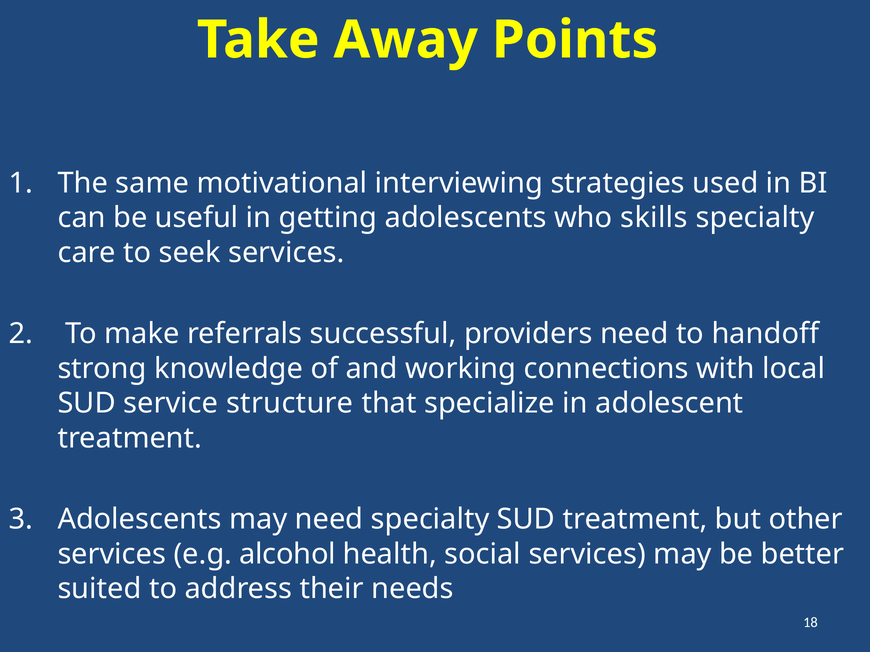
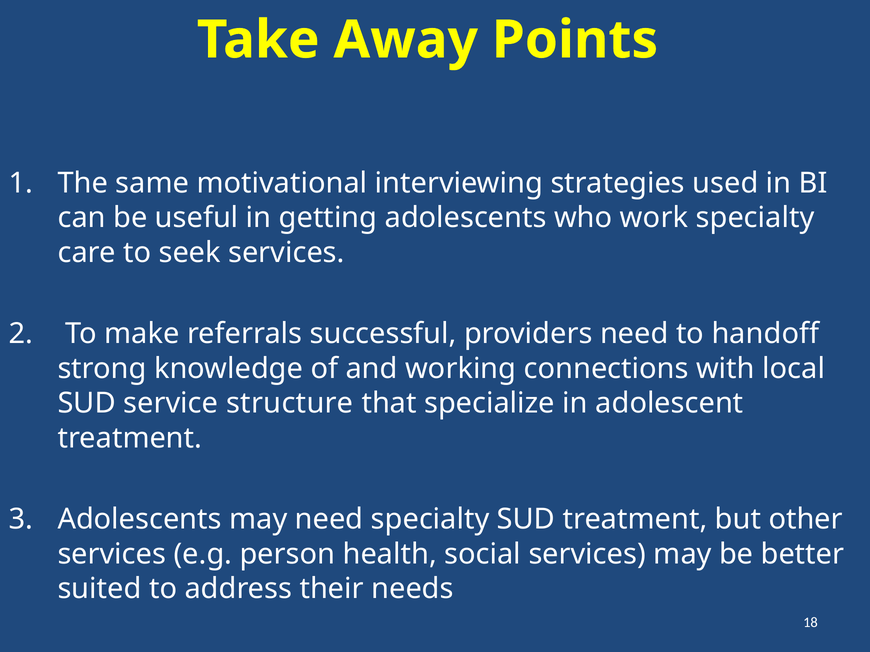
skills: skills -> work
alcohol: alcohol -> person
